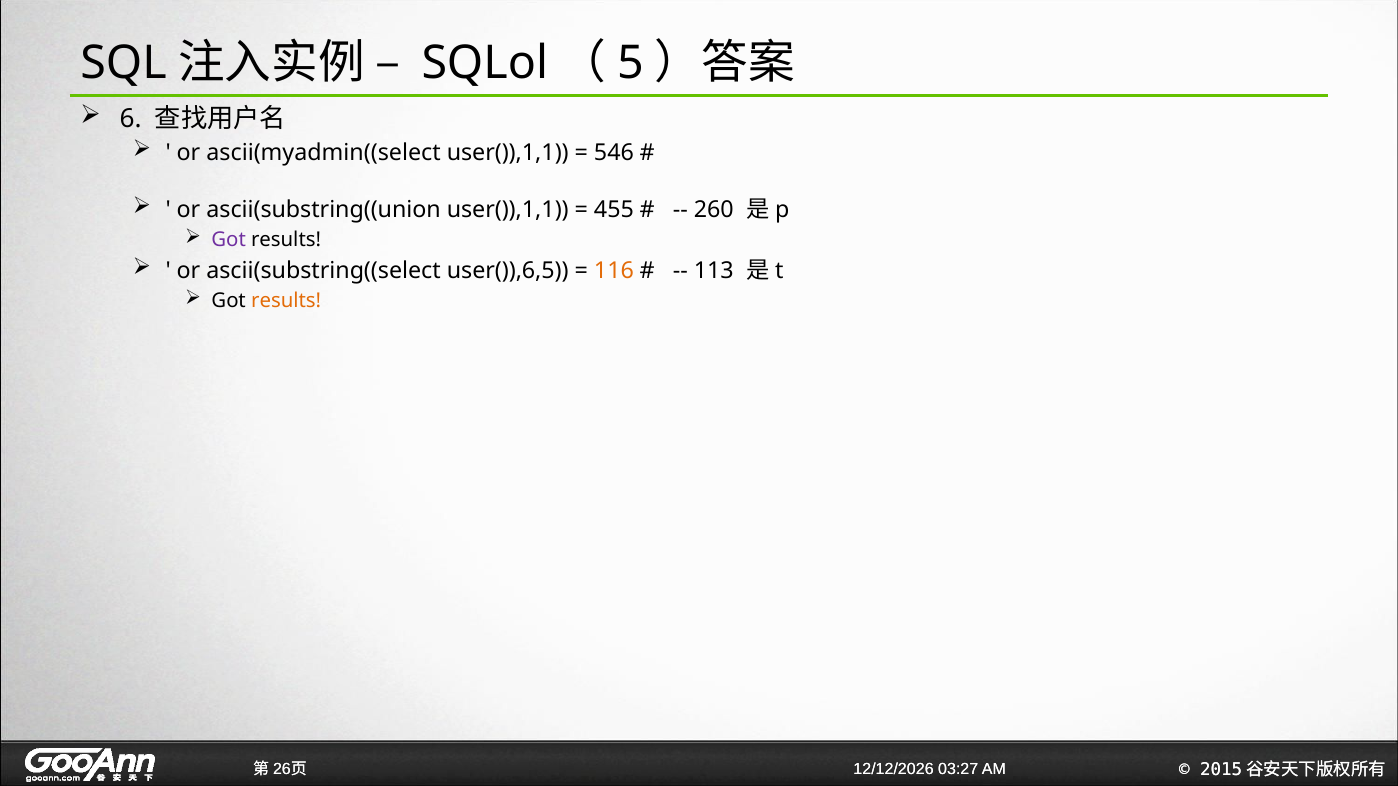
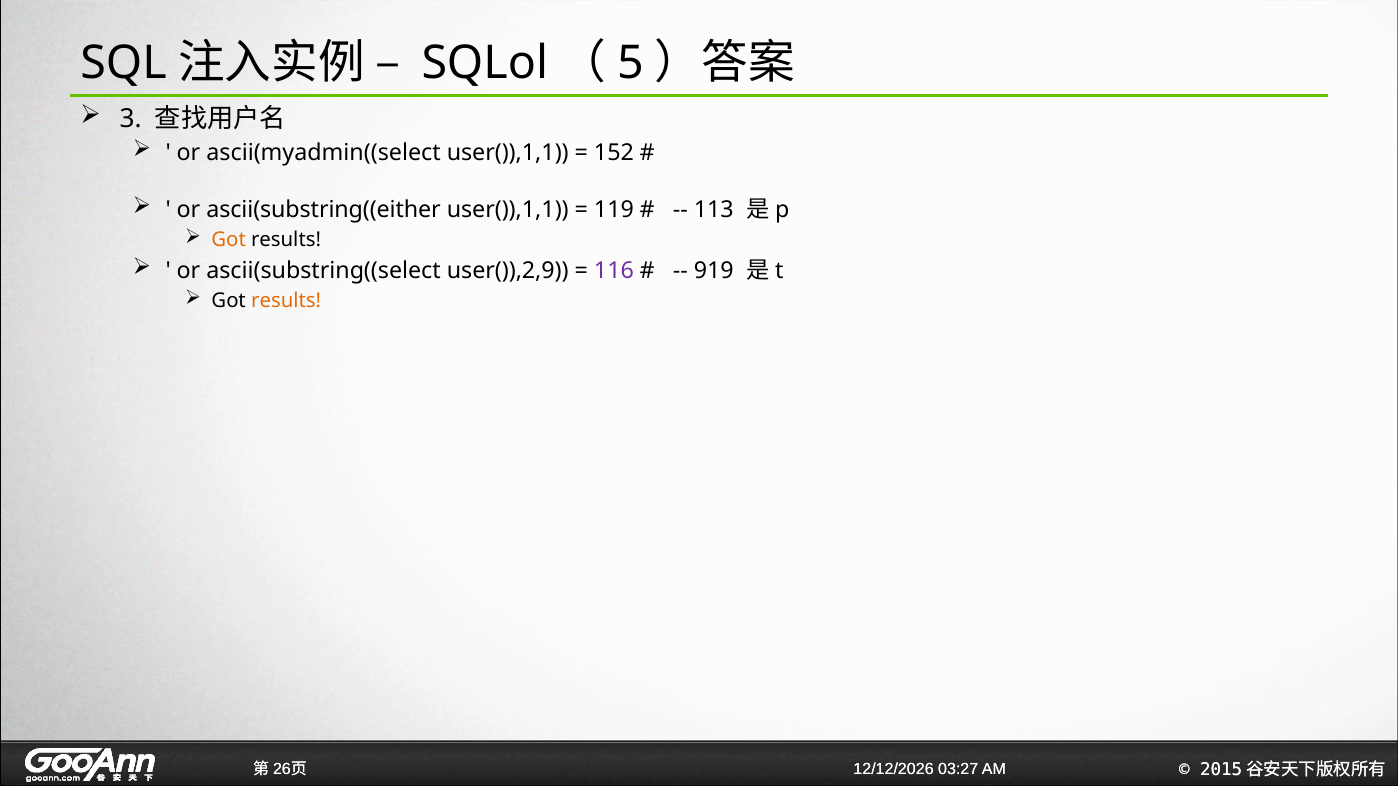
6: 6 -> 3
546: 546 -> 152
ascii(substring((union: ascii(substring((union -> ascii(substring((either
455: 455 -> 119
260: 260 -> 113
Got at (229, 240) colour: purple -> orange
user()),6,5: user()),6,5 -> user()),2,9
116 colour: orange -> purple
113: 113 -> 919
